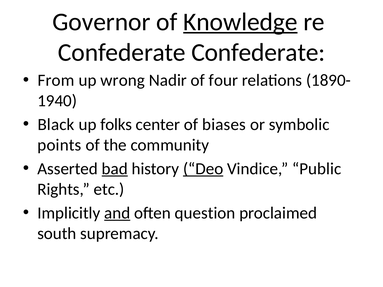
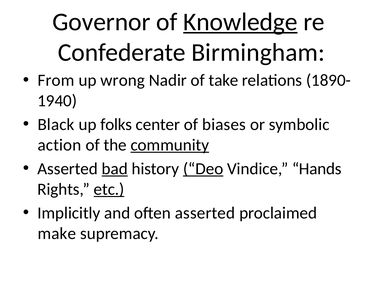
Confederate Confederate: Confederate -> Birmingham
four: four -> take
points: points -> action
community underline: none -> present
Public: Public -> Hands
etc underline: none -> present
and underline: present -> none
often question: question -> asserted
south: south -> make
